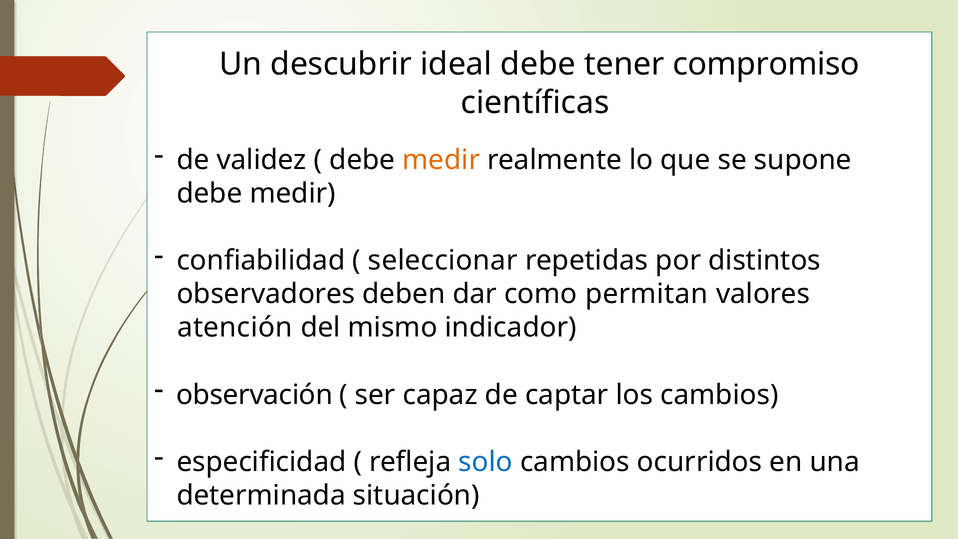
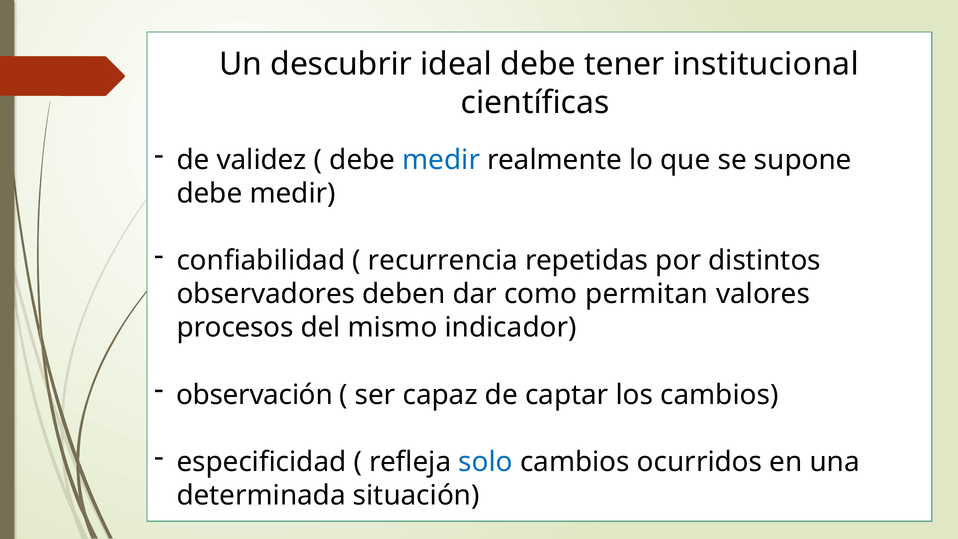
compromiso: compromiso -> institucional
medir at (441, 160) colour: orange -> blue
seleccionar: seleccionar -> recurrencia
atención: atención -> procesos
